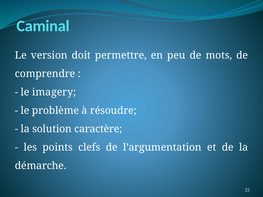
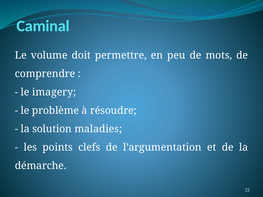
version: version -> volume
caractère: caractère -> maladies
